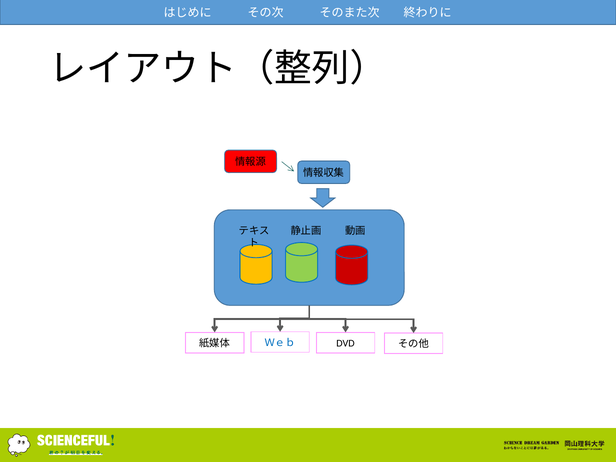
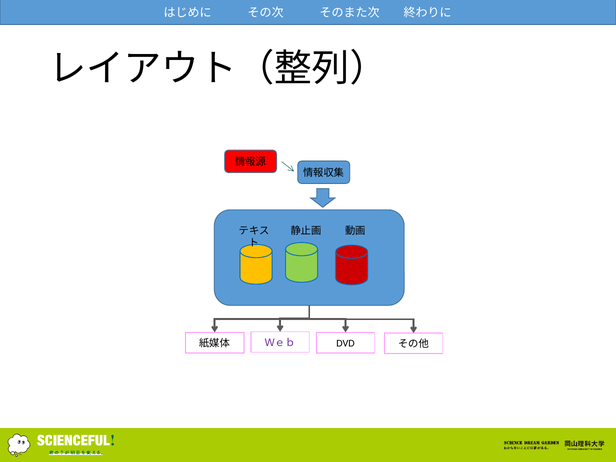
Ｗｅｂ colour: blue -> purple
